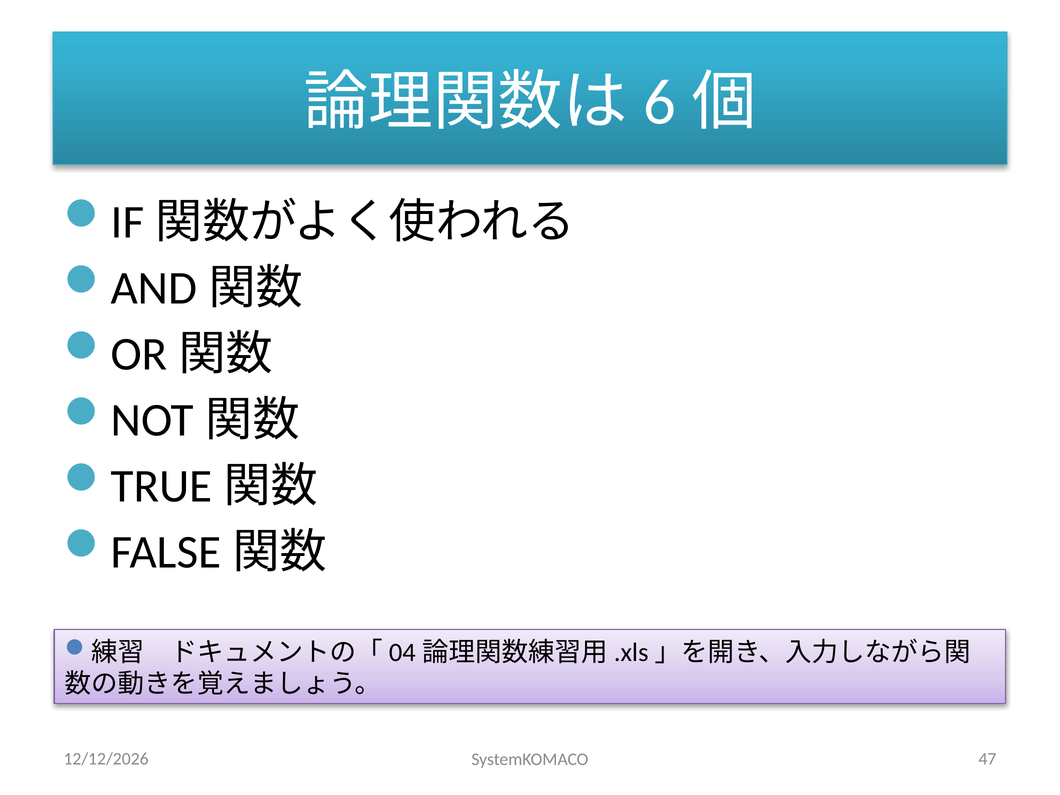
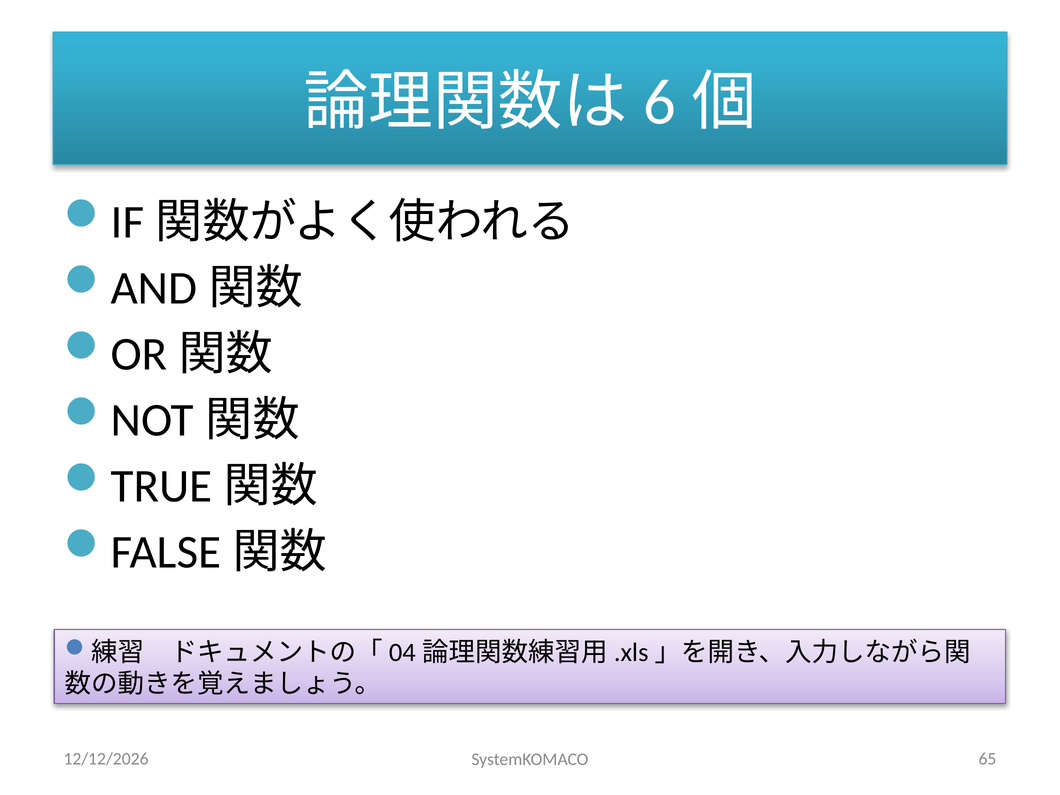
47: 47 -> 65
